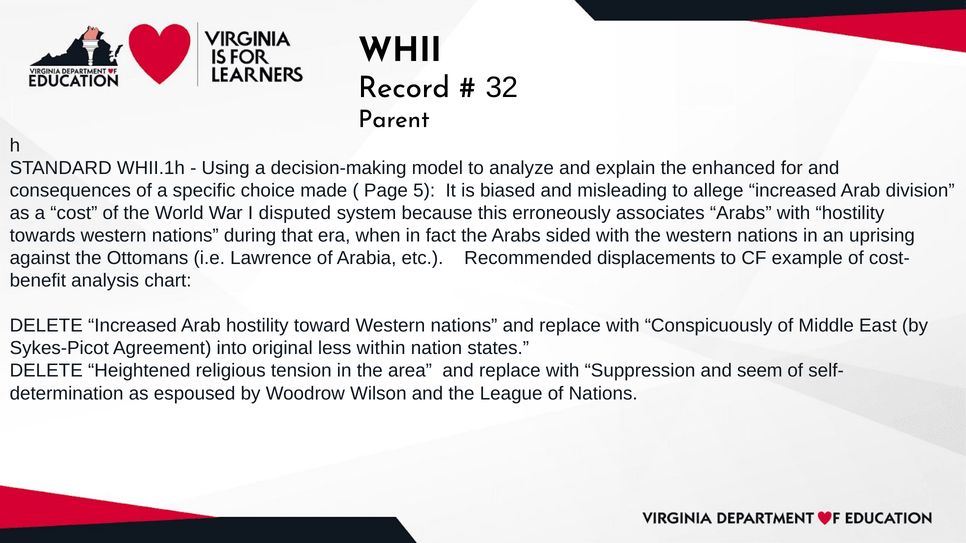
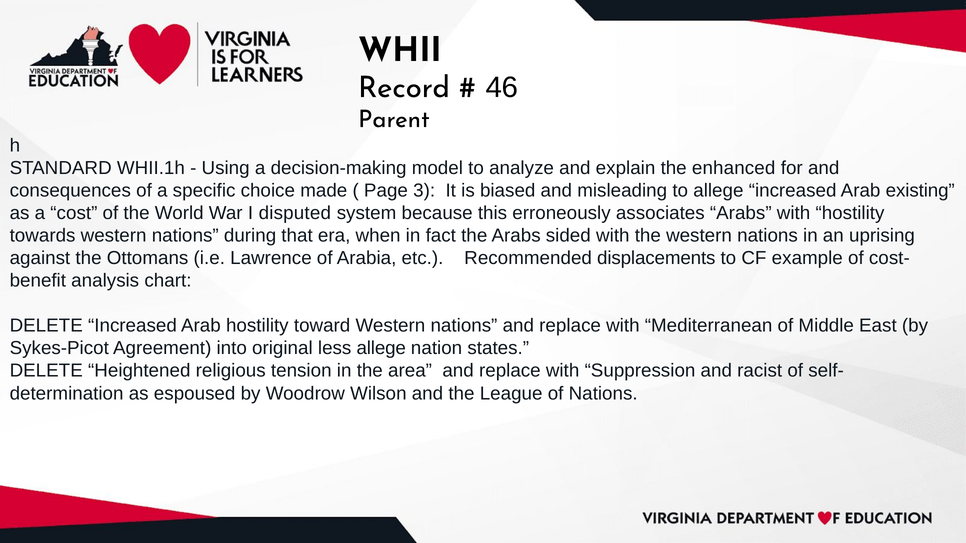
32: 32 -> 46
5: 5 -> 3
division: division -> existing
Conspicuously: Conspicuously -> Mediterranean
less within: within -> allege
seem: seem -> racist
